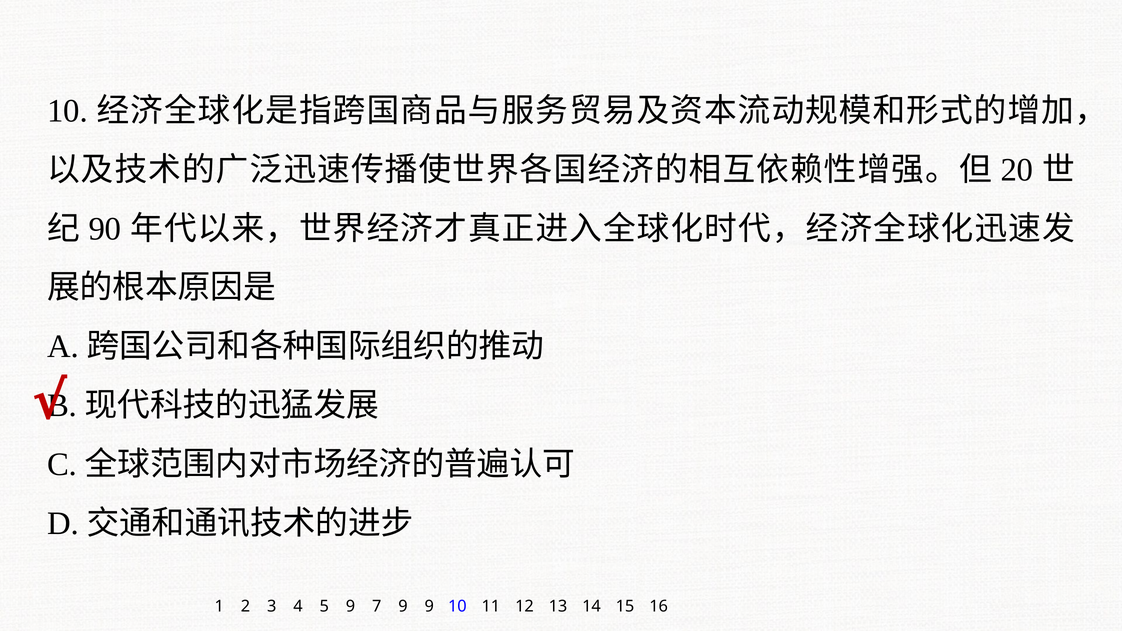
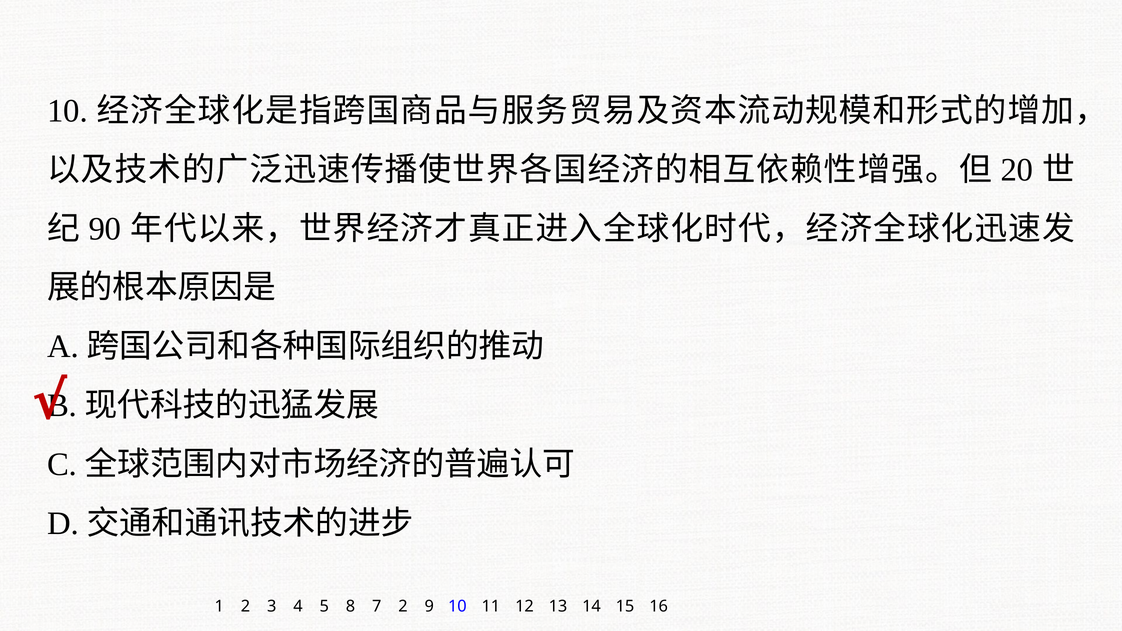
5 9: 9 -> 8
7 9: 9 -> 2
